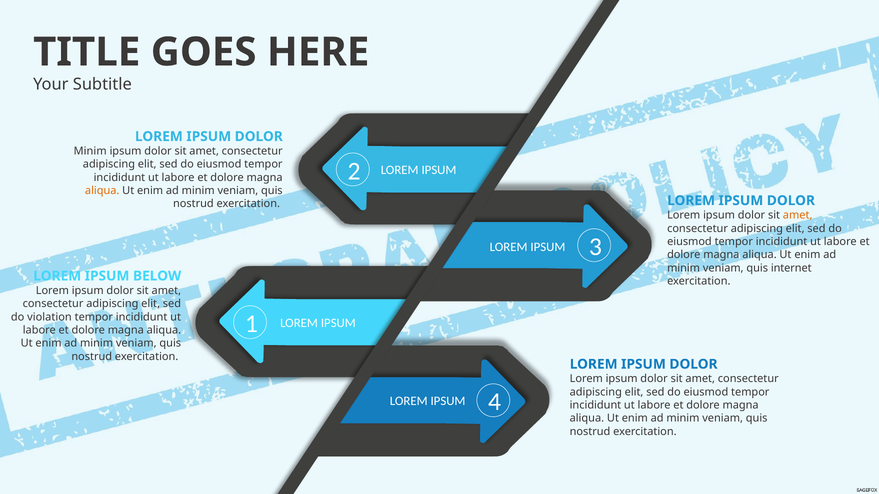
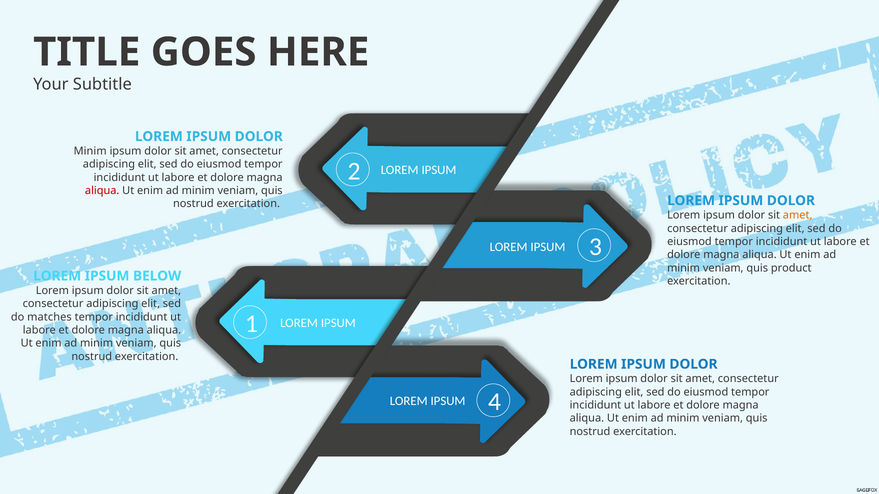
aliqua at (102, 191) colour: orange -> red
internet: internet -> product
violation: violation -> matches
